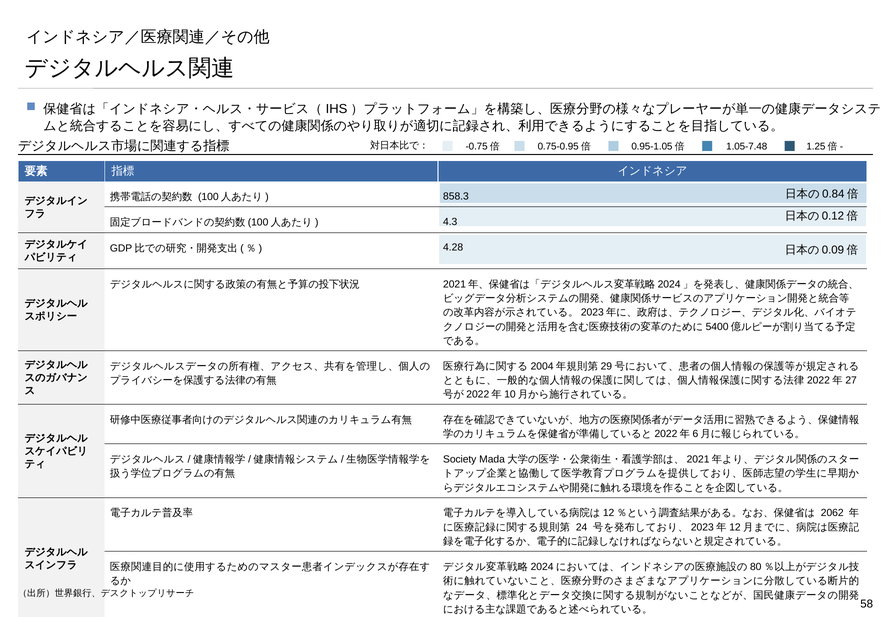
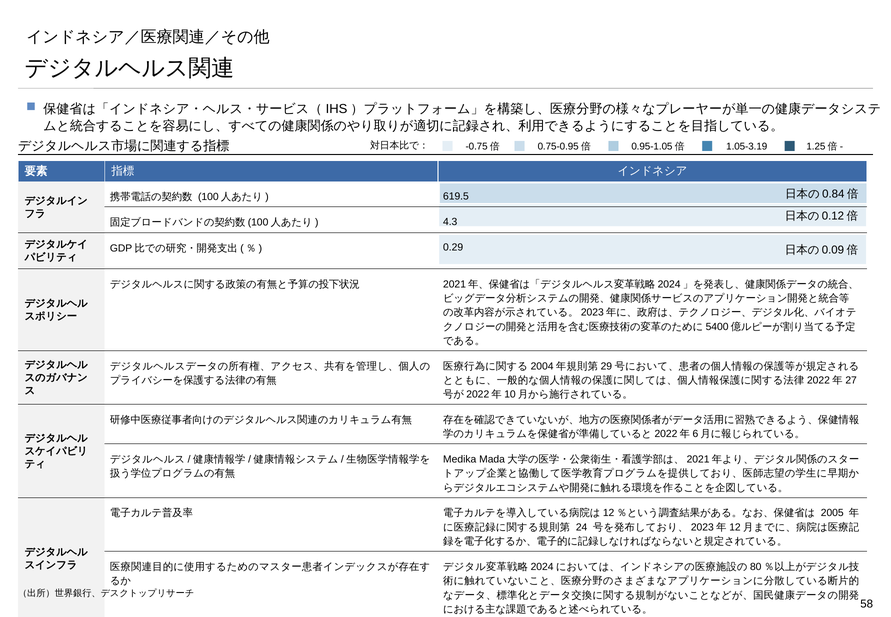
1.05-7.48: 1.05-7.48 -> 1.05-3.19
858.3: 858.3 -> 619.5
4.28: 4.28 -> 0.29
Society: Society -> Medika
2062: 2062 -> 2005
